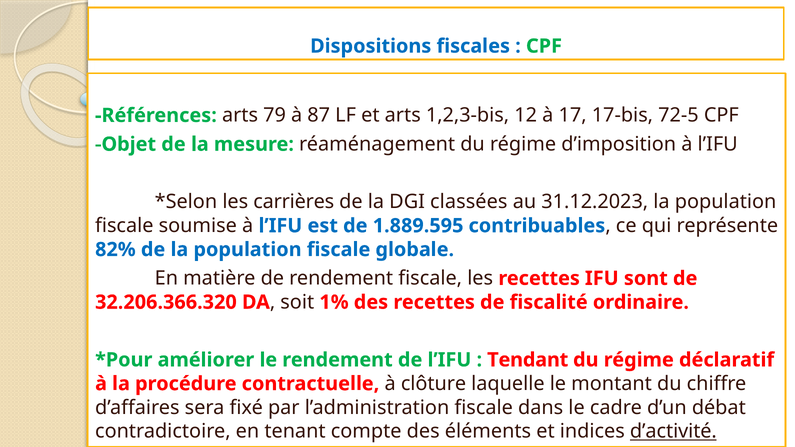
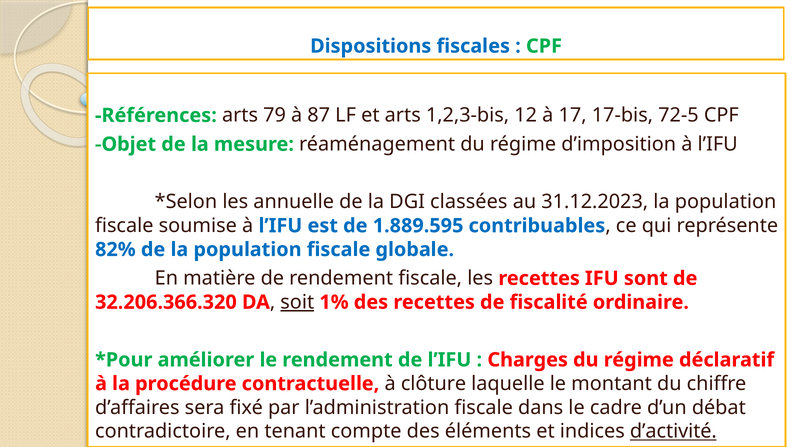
carrières: carrières -> annuelle
soit underline: none -> present
Tendant: Tendant -> Charges
